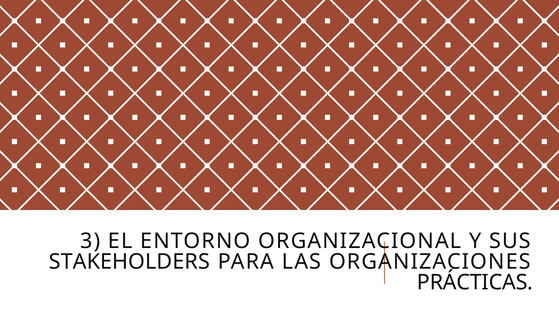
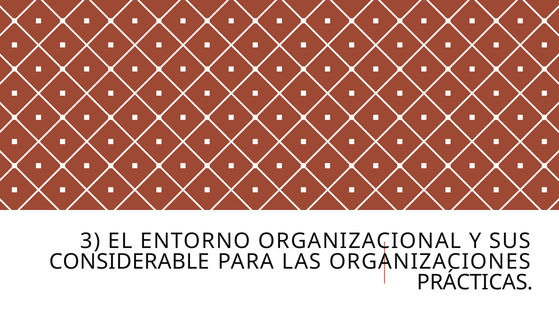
STAKEHOLDERS: STAKEHOLDERS -> CONSIDERABLE
